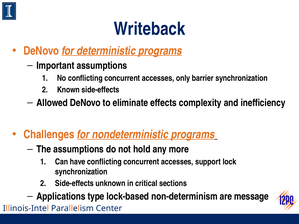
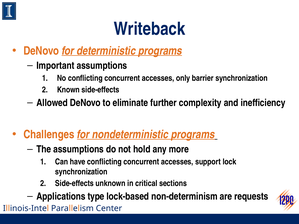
effects: effects -> further
message: message -> requests
